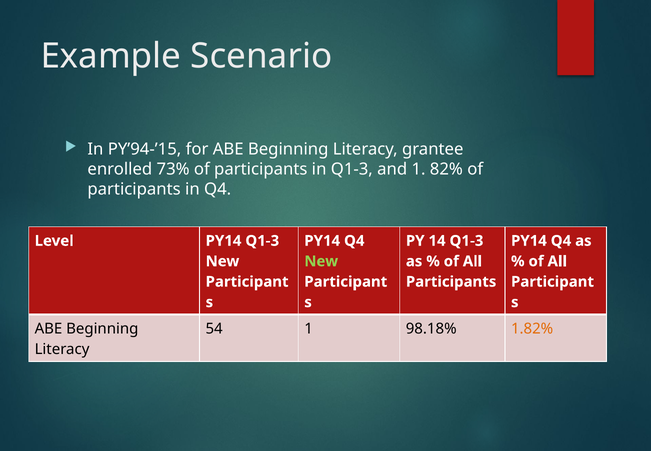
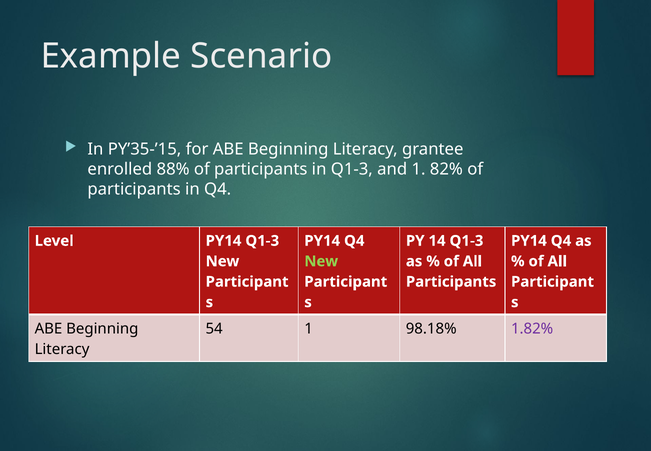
PY’94-’15: PY’94-’15 -> PY’35-’15
73%: 73% -> 88%
1.82% colour: orange -> purple
